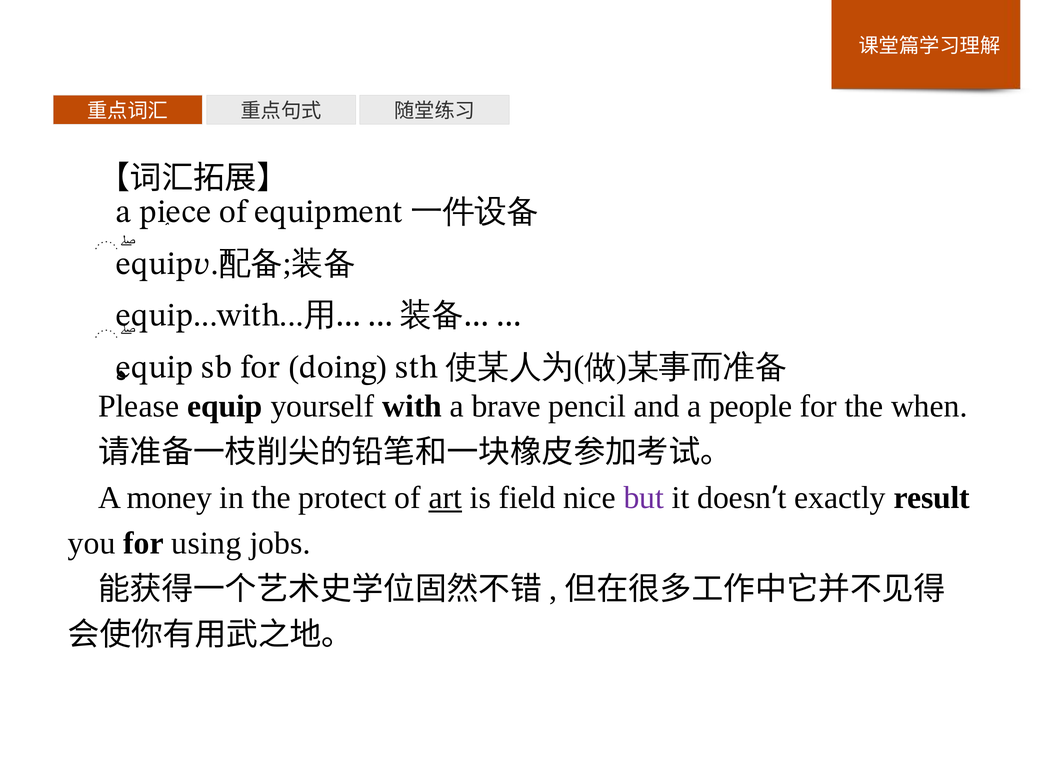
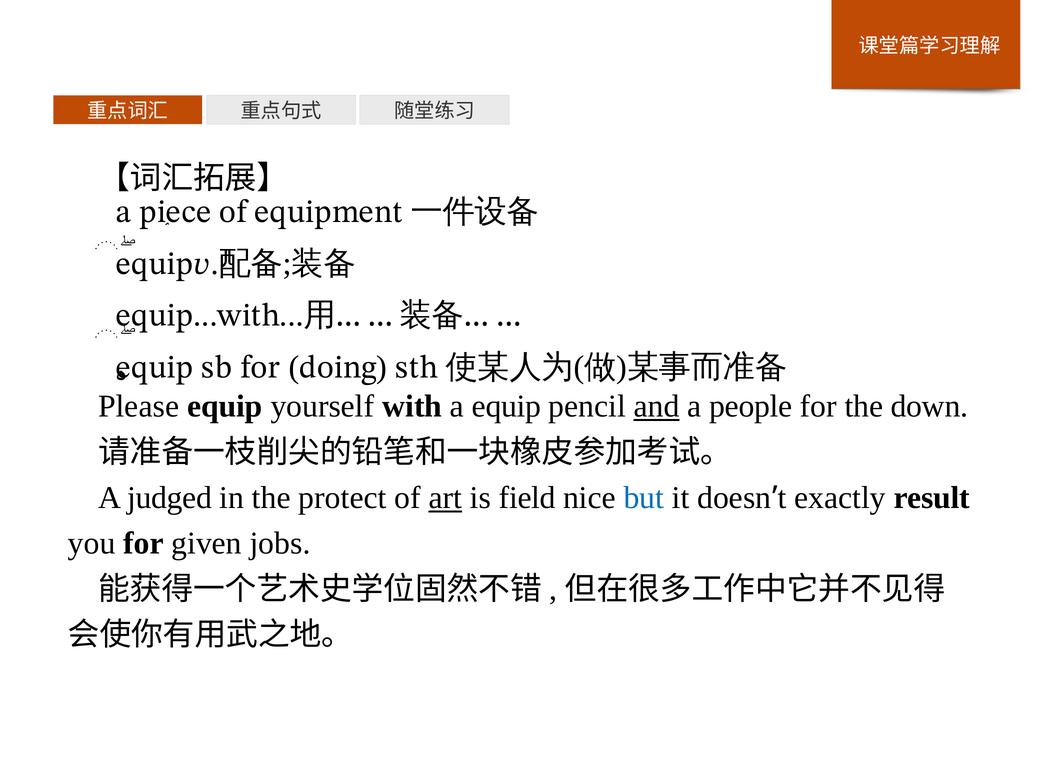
a brave: brave -> equip
and underline: none -> present
when: when -> down
money: money -> judged
but colour: purple -> blue
using: using -> given
